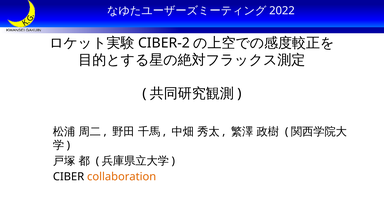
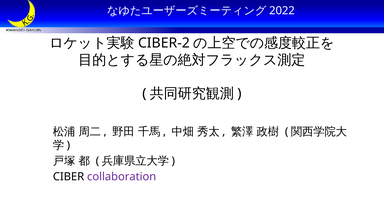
collaboration colour: orange -> purple
